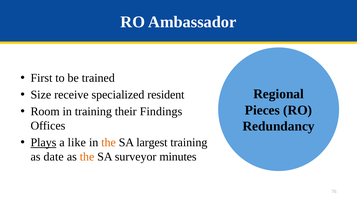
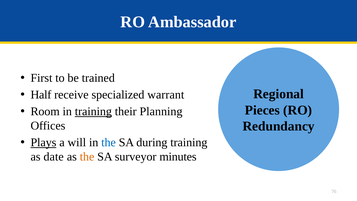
Size: Size -> Half
resident: resident -> warrant
training at (93, 111) underline: none -> present
Findings: Findings -> Planning
like: like -> will
the at (109, 142) colour: orange -> blue
largest: largest -> during
